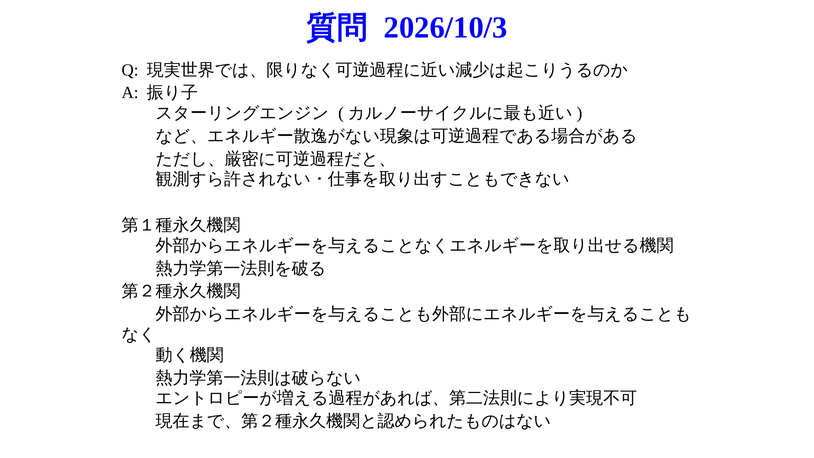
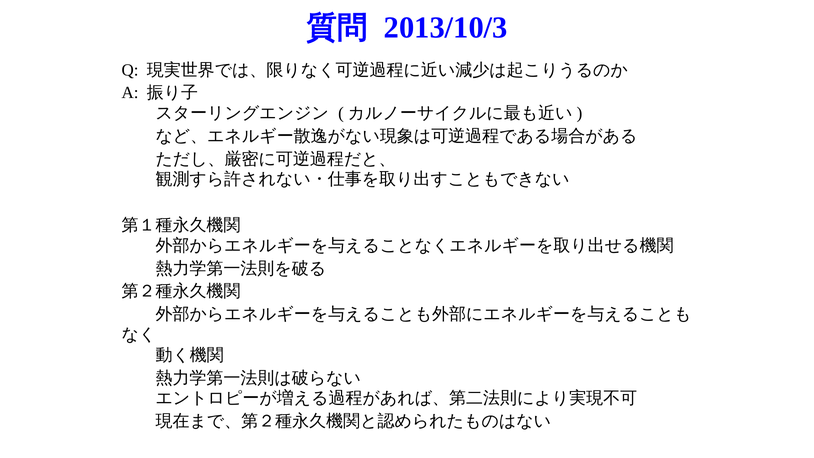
2026/10/3: 2026/10/3 -> 2013/10/3
